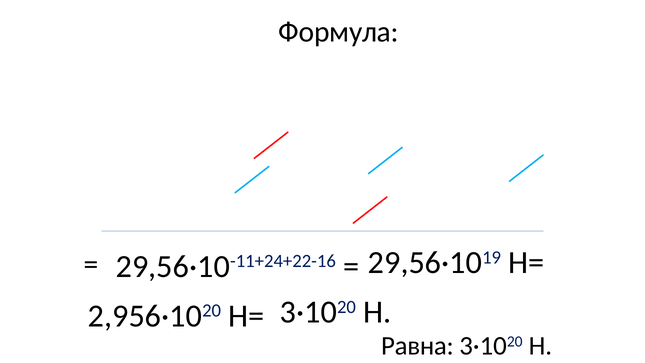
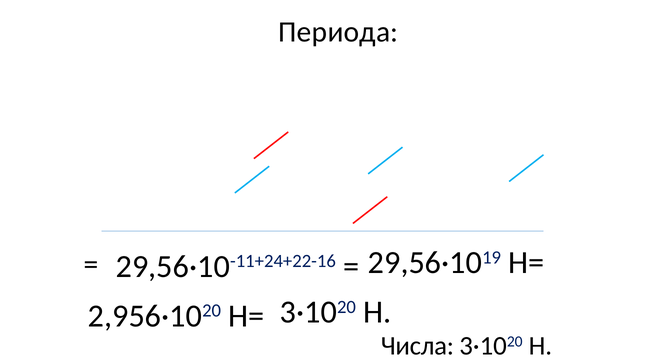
Формула: Формула -> Периода
Равна: Равна -> Числа
